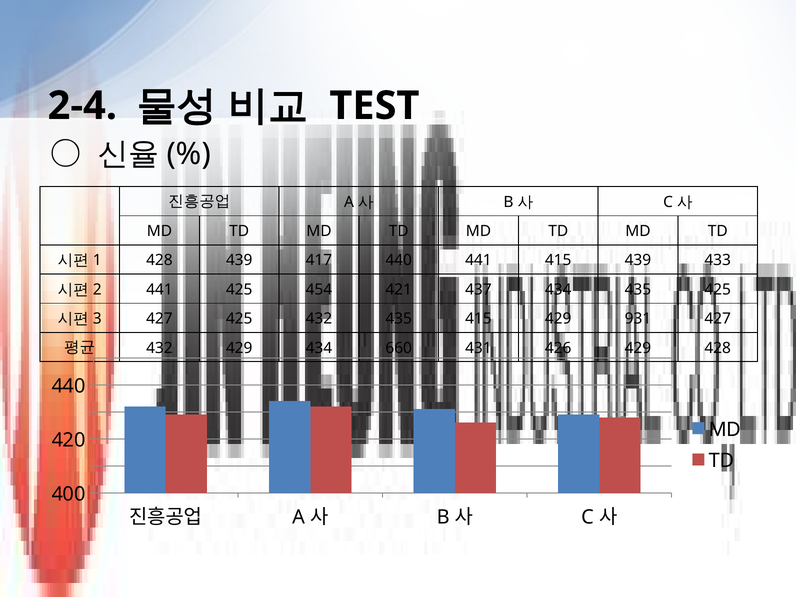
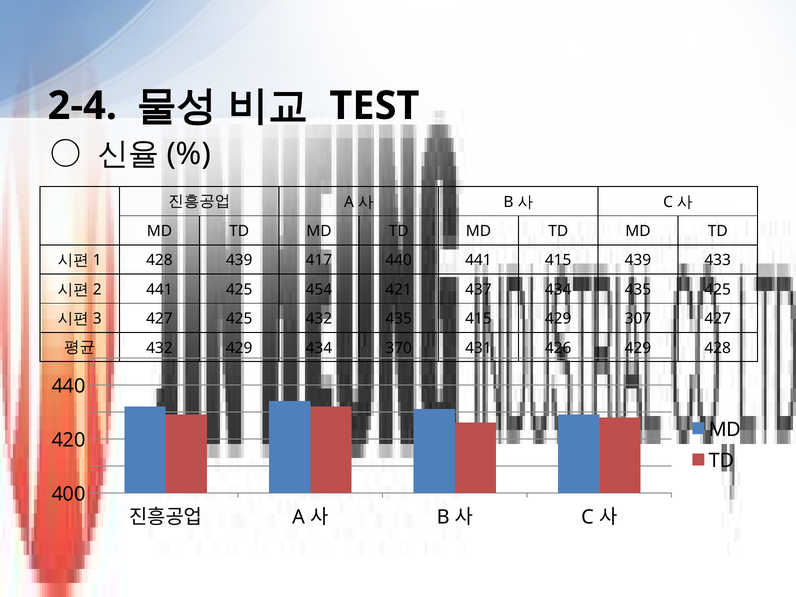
931: 931 -> 307
660: 660 -> 370
